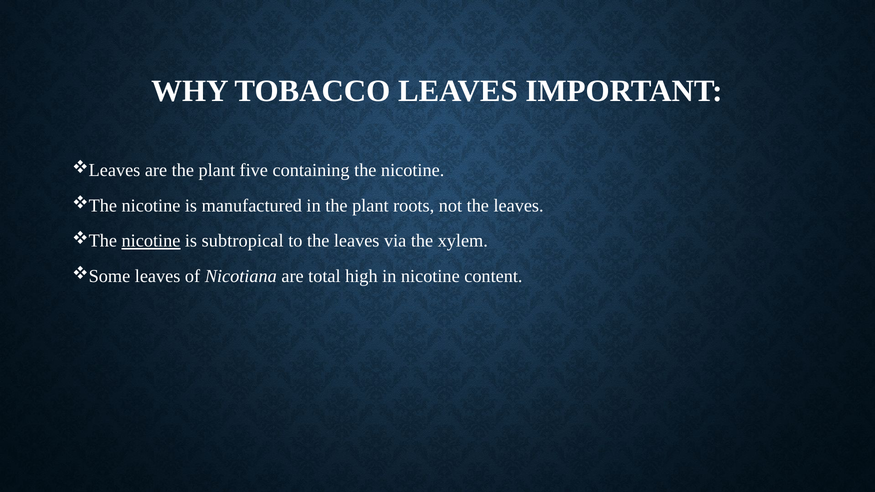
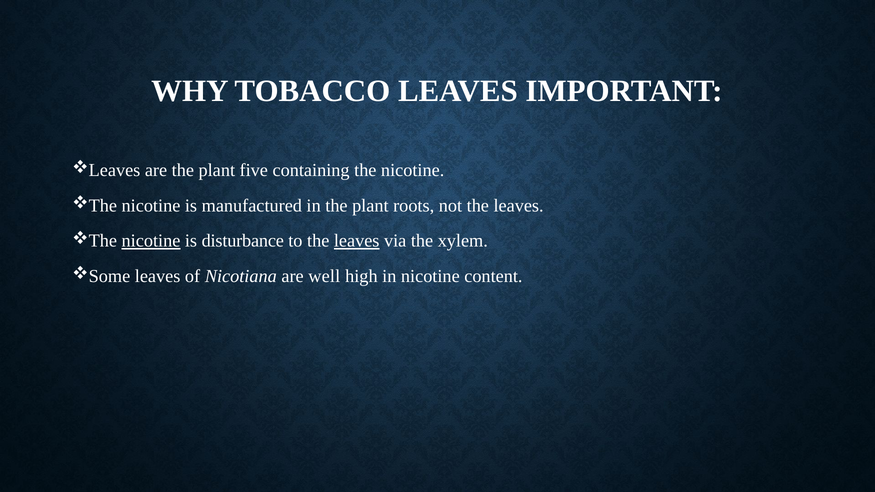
subtropical: subtropical -> disturbance
leaves at (357, 241) underline: none -> present
total: total -> well
